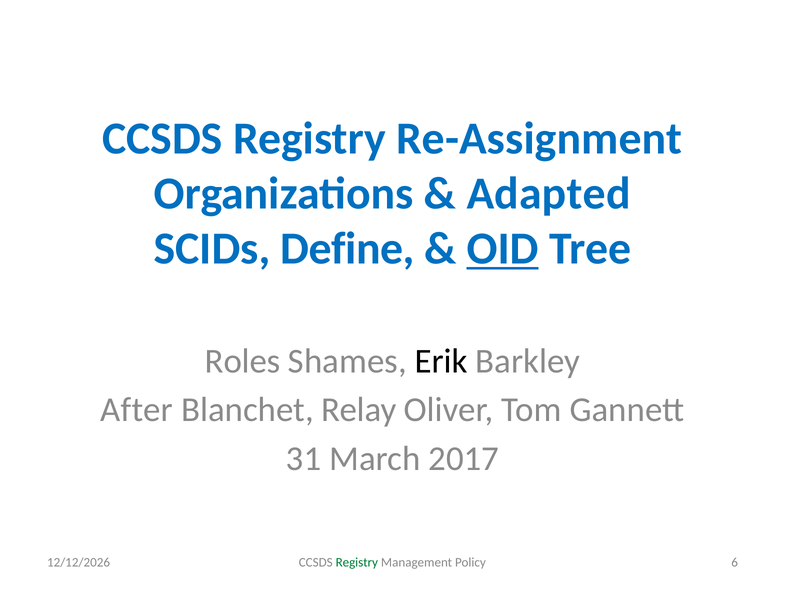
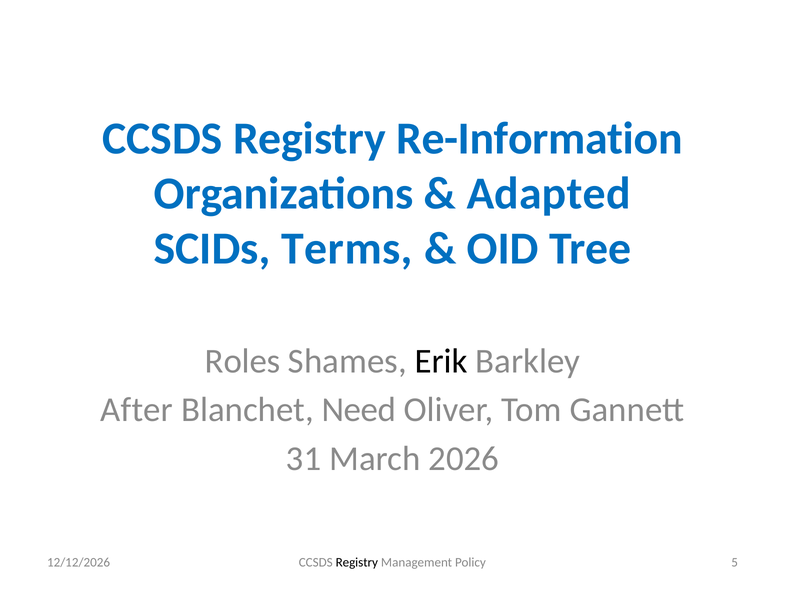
Re-Assignment: Re-Assignment -> Re-Information
Define: Define -> Terms
OID underline: present -> none
Relay: Relay -> Need
2017: 2017 -> 2026
Registry at (357, 562) colour: green -> black
6: 6 -> 5
